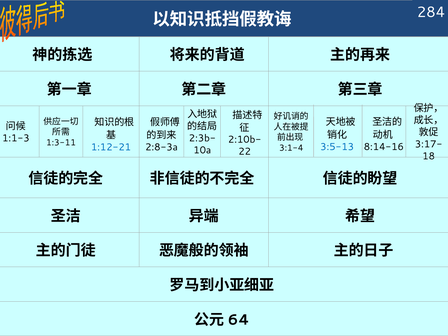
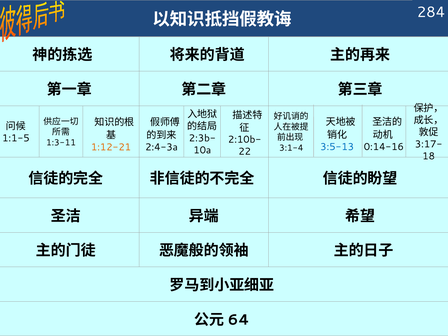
1:1-3: 1:1-3 -> 1:1-5
8:14-16: 8:14-16 -> 0:14-16
1:12-21 colour: blue -> orange
2:8-3a: 2:8-3a -> 2:4-3a
